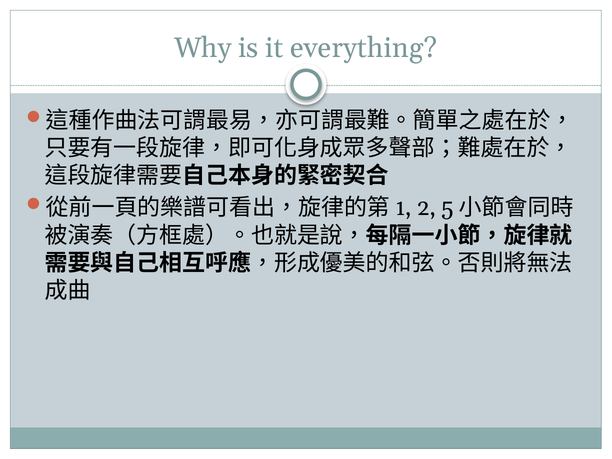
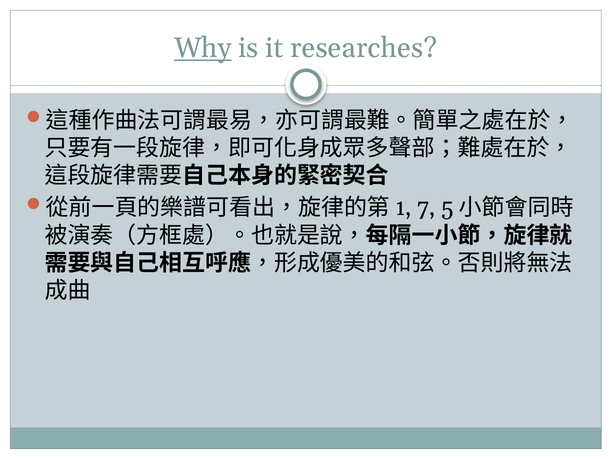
Why underline: none -> present
everything: everything -> researches
2: 2 -> 7
